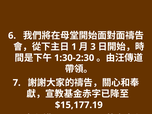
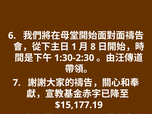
3 at (93, 47): 3 -> 8
